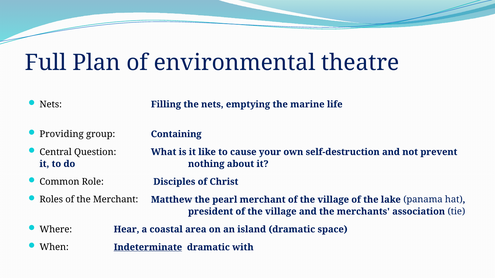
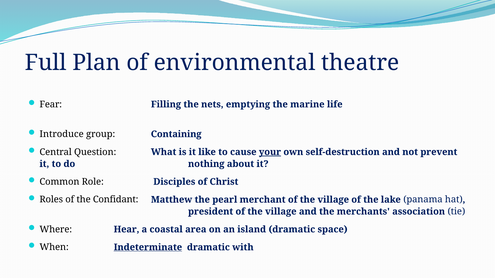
Nets at (51, 105): Nets -> Fear
Providing: Providing -> Introduce
your underline: none -> present
the Merchant: Merchant -> Confidant
